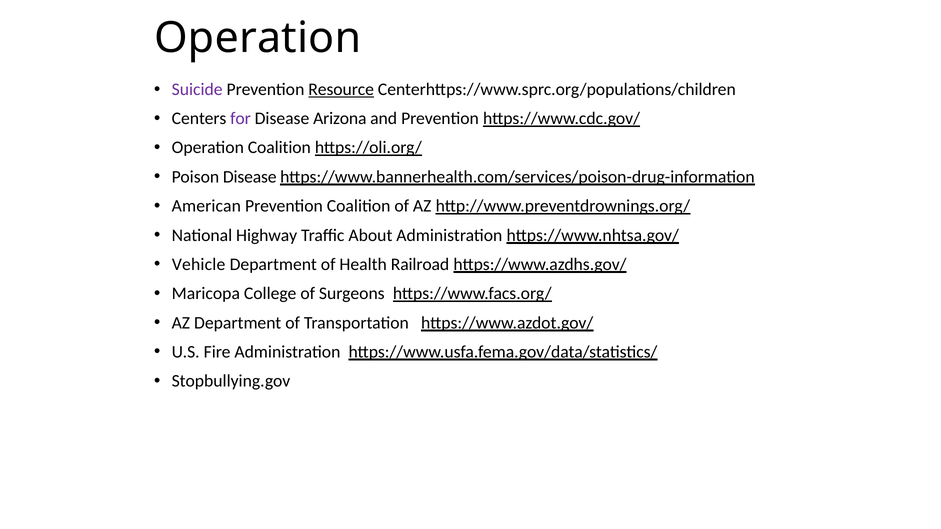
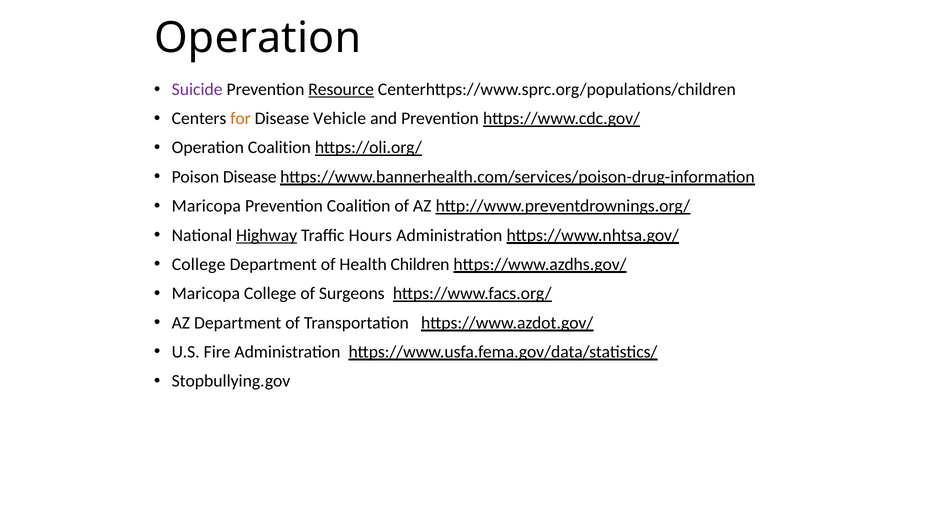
for colour: purple -> orange
Arizona: Arizona -> Vehicle
American at (206, 206): American -> Maricopa
Highway underline: none -> present
About: About -> Hours
Vehicle at (199, 265): Vehicle -> College
Railroad: Railroad -> Children
